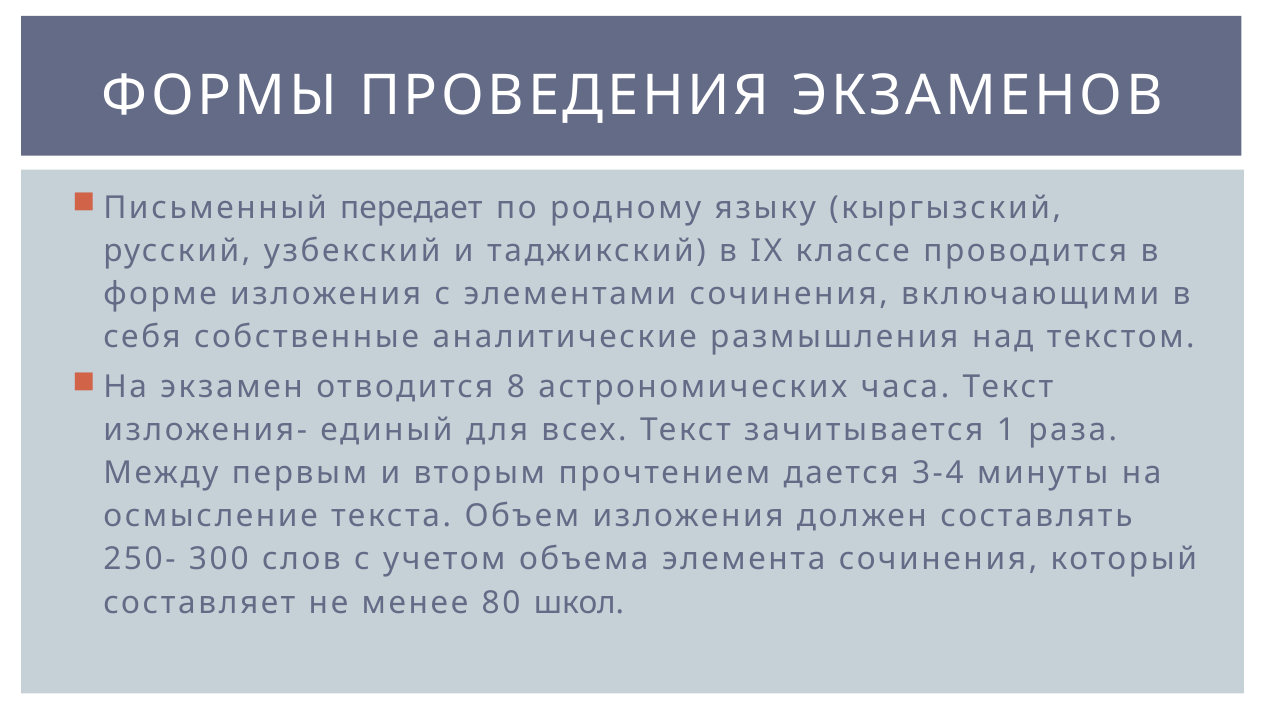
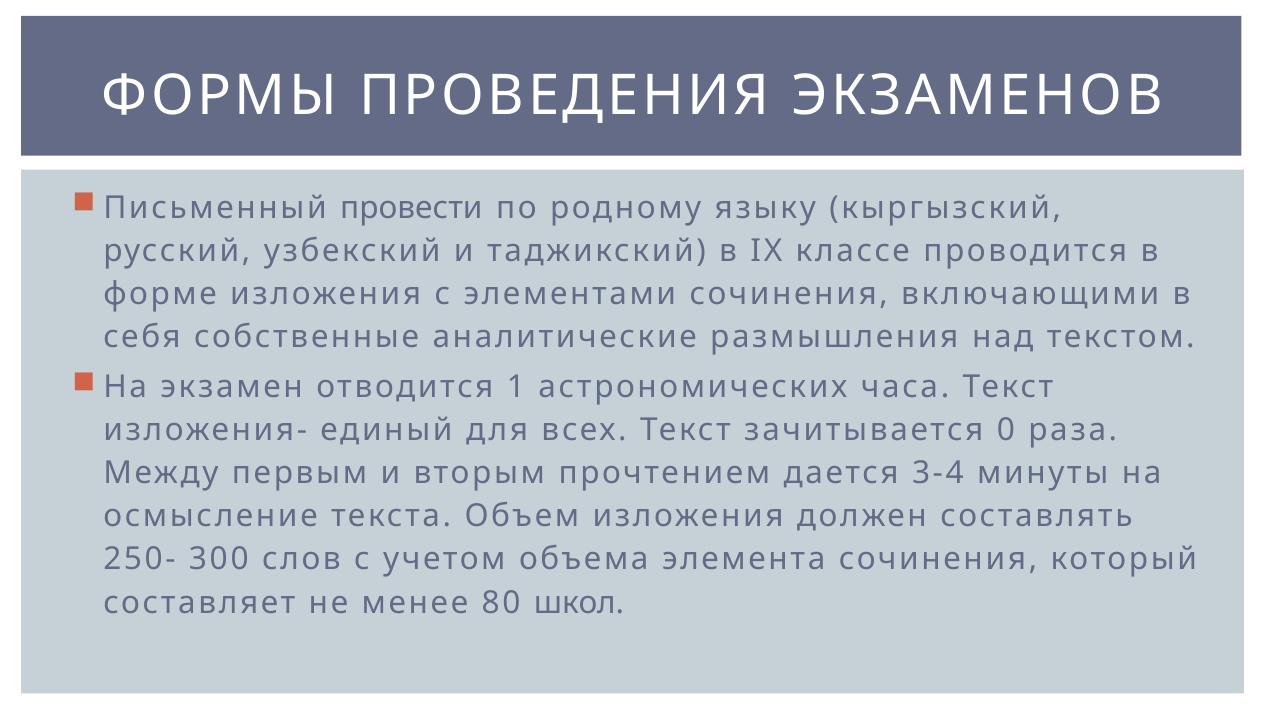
передает: передает -> провести
8: 8 -> 1
1: 1 -> 0
